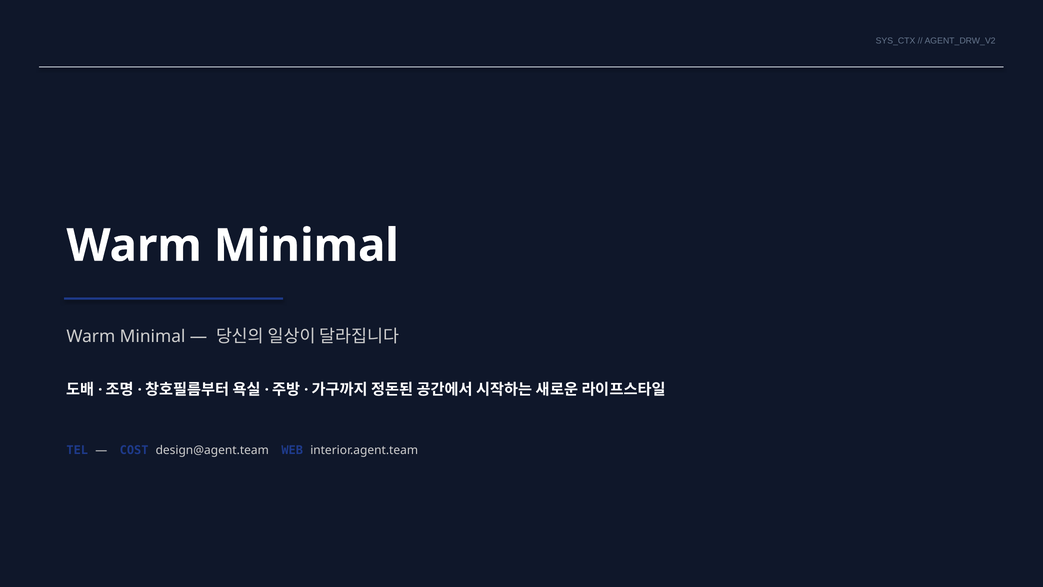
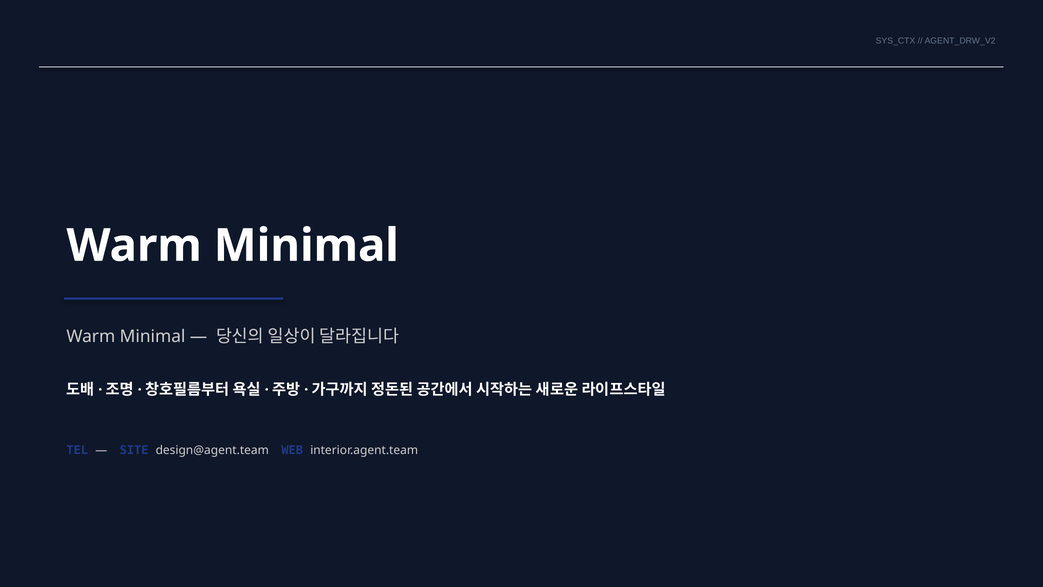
COST: COST -> SITE
